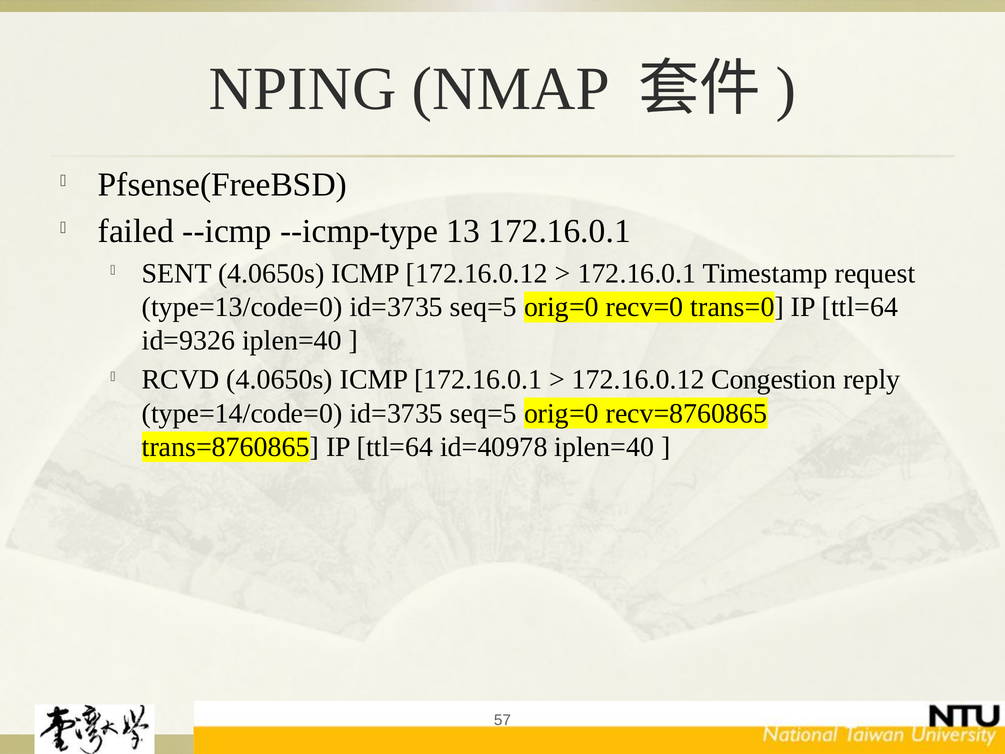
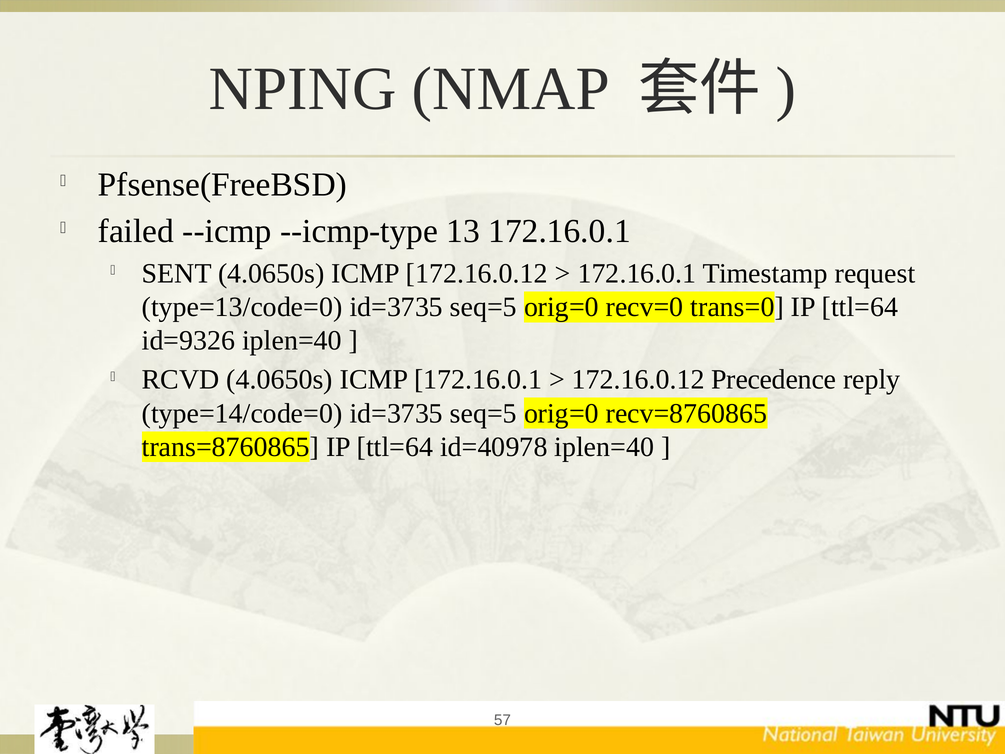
Congestion: Congestion -> Precedence
